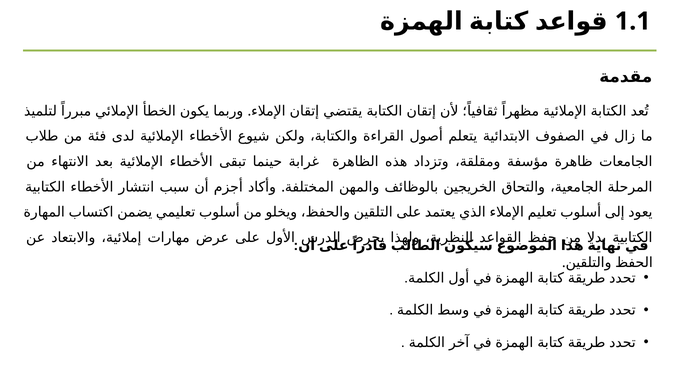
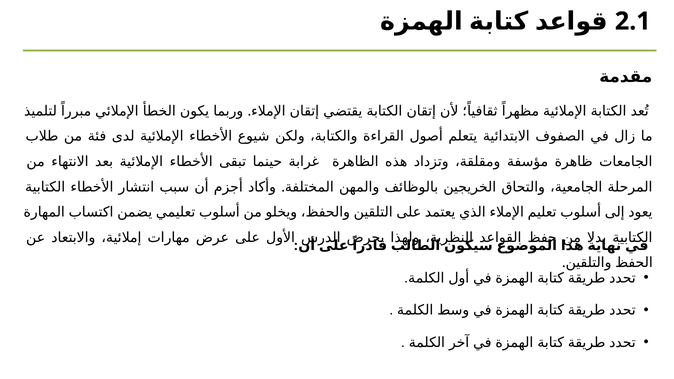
1.1: 1.1 -> 2.1
